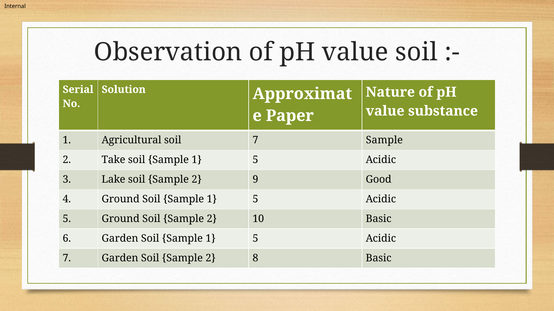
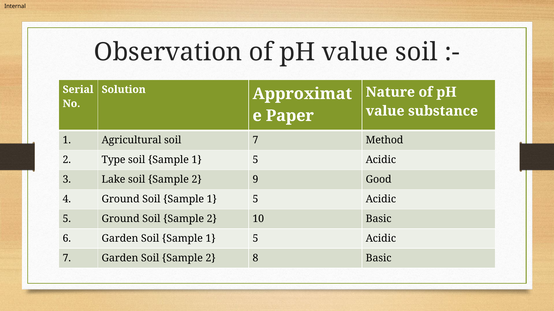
7 Sample: Sample -> Method
Take: Take -> Type
